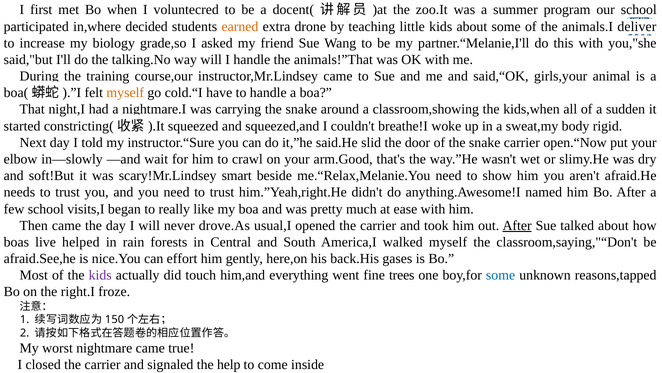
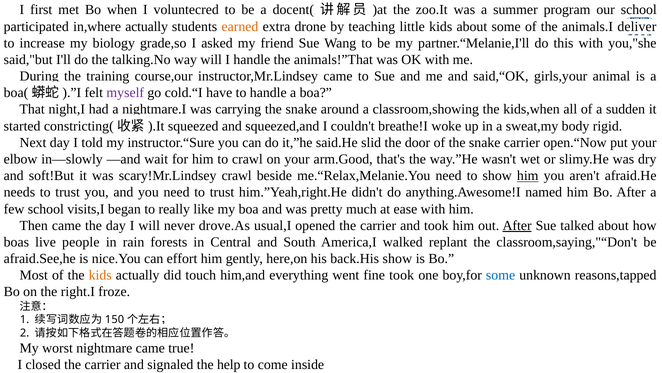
in,where decided: decided -> actually
myself at (125, 93) colour: orange -> purple
scary!Mr.Lindsey smart: smart -> crawl
him at (528, 175) underline: none -> present
helped: helped -> people
walked myself: myself -> replant
back.His gases: gases -> show
kids at (100, 275) colour: purple -> orange
fine trees: trees -> took
